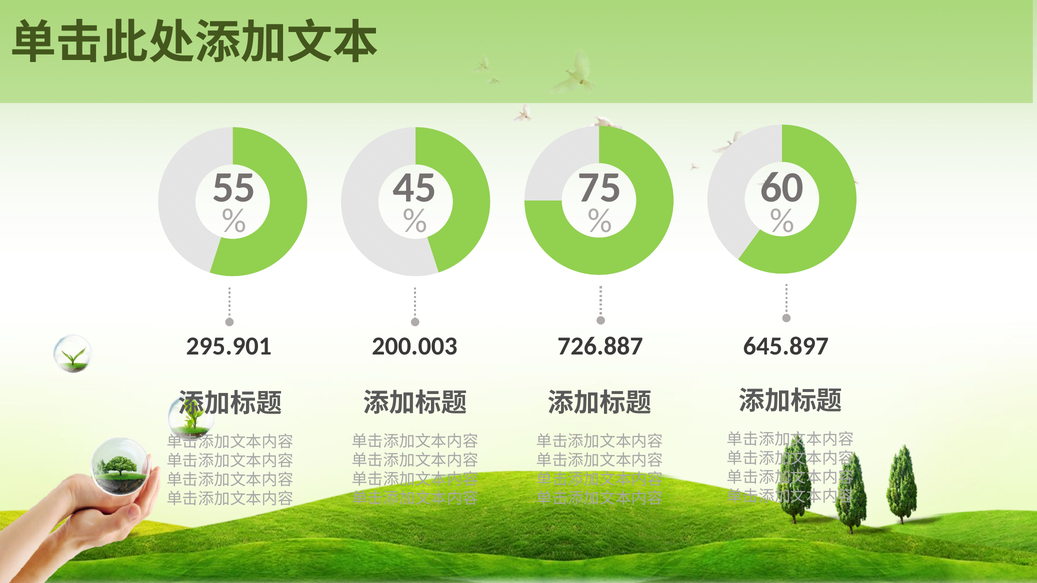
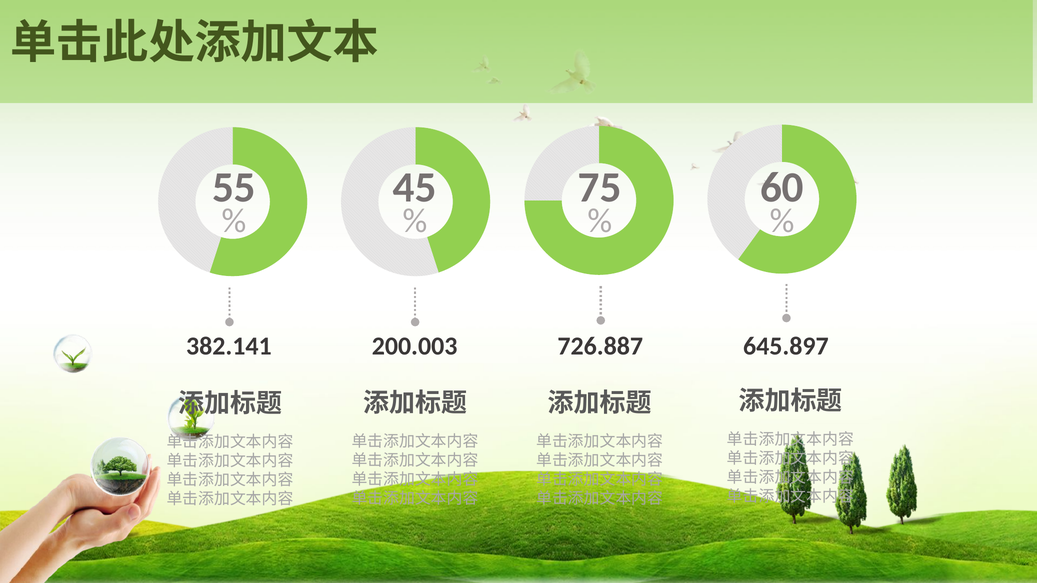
295.901: 295.901 -> 382.141
